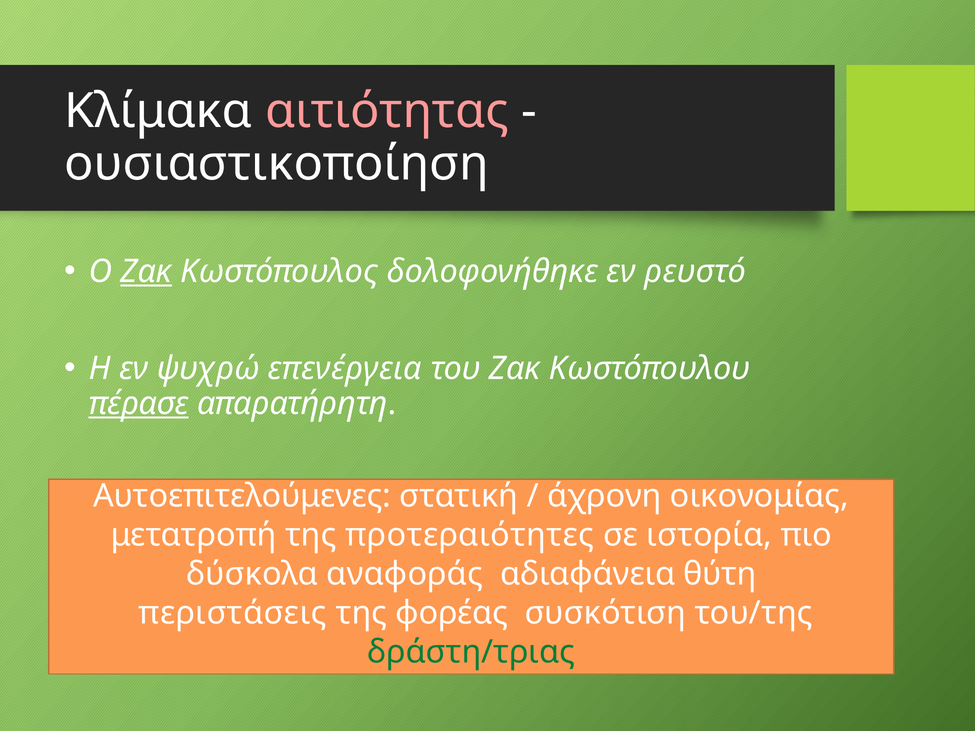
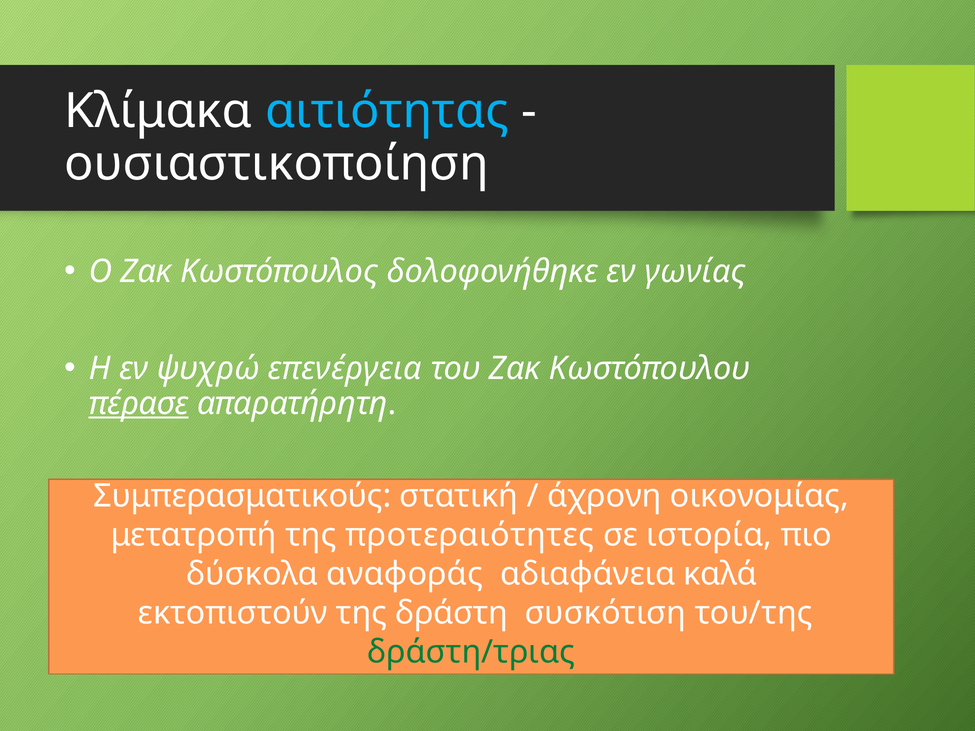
αιτιότητας colour: pink -> light blue
Ζακ at (146, 271) underline: present -> none
ρευστό: ρευστό -> γωνίας
Αυτοεπιτελούμενες: Αυτοεπιτελούμενες -> Συμπερασματικούς
θύτη: θύτη -> καλά
περιστάσεις: περιστάσεις -> εκτοπιστούν
φορέας: φορέας -> δράστη
